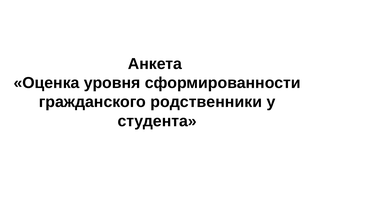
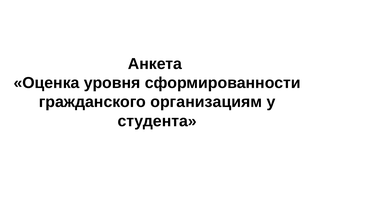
родственники: родственники -> организациям
